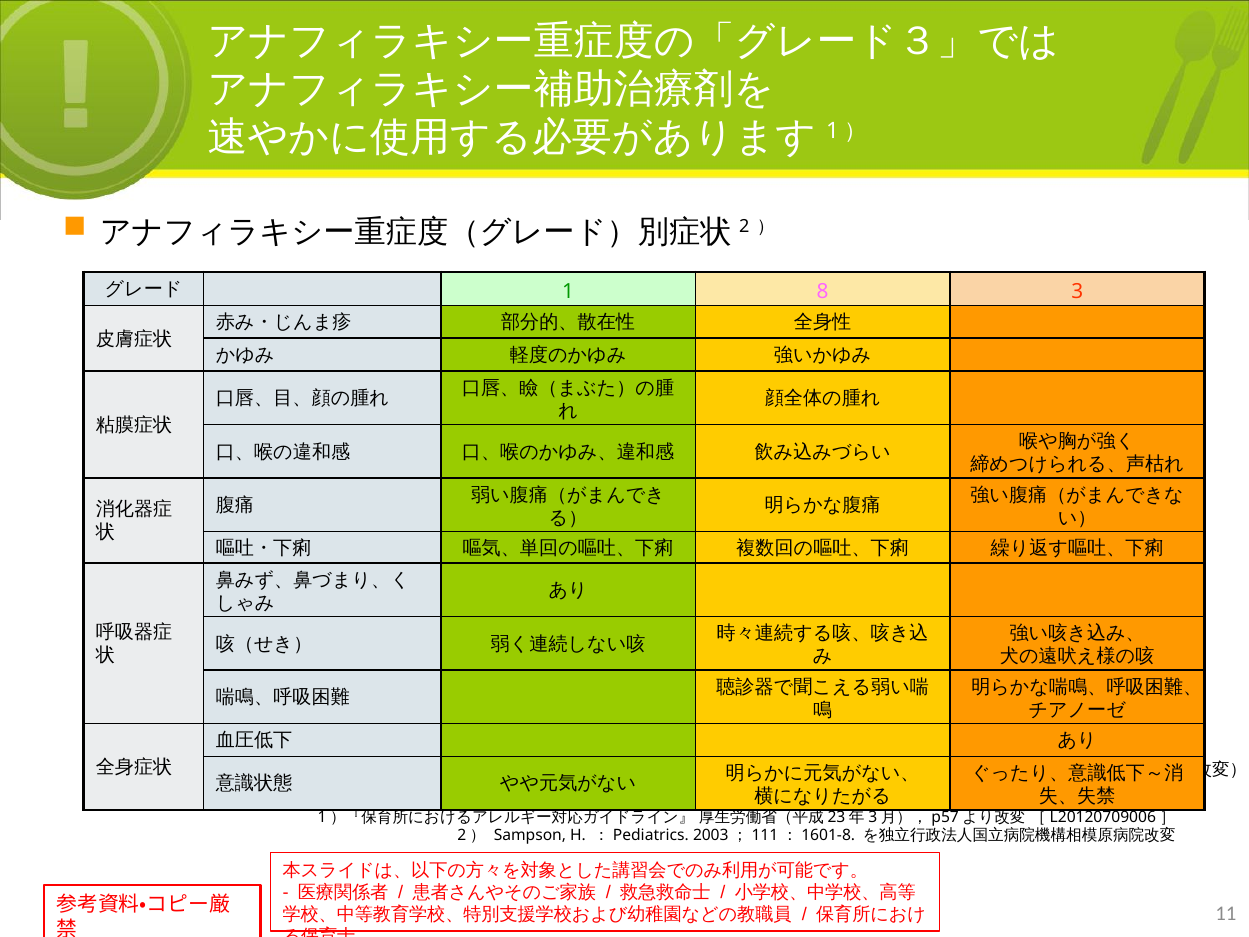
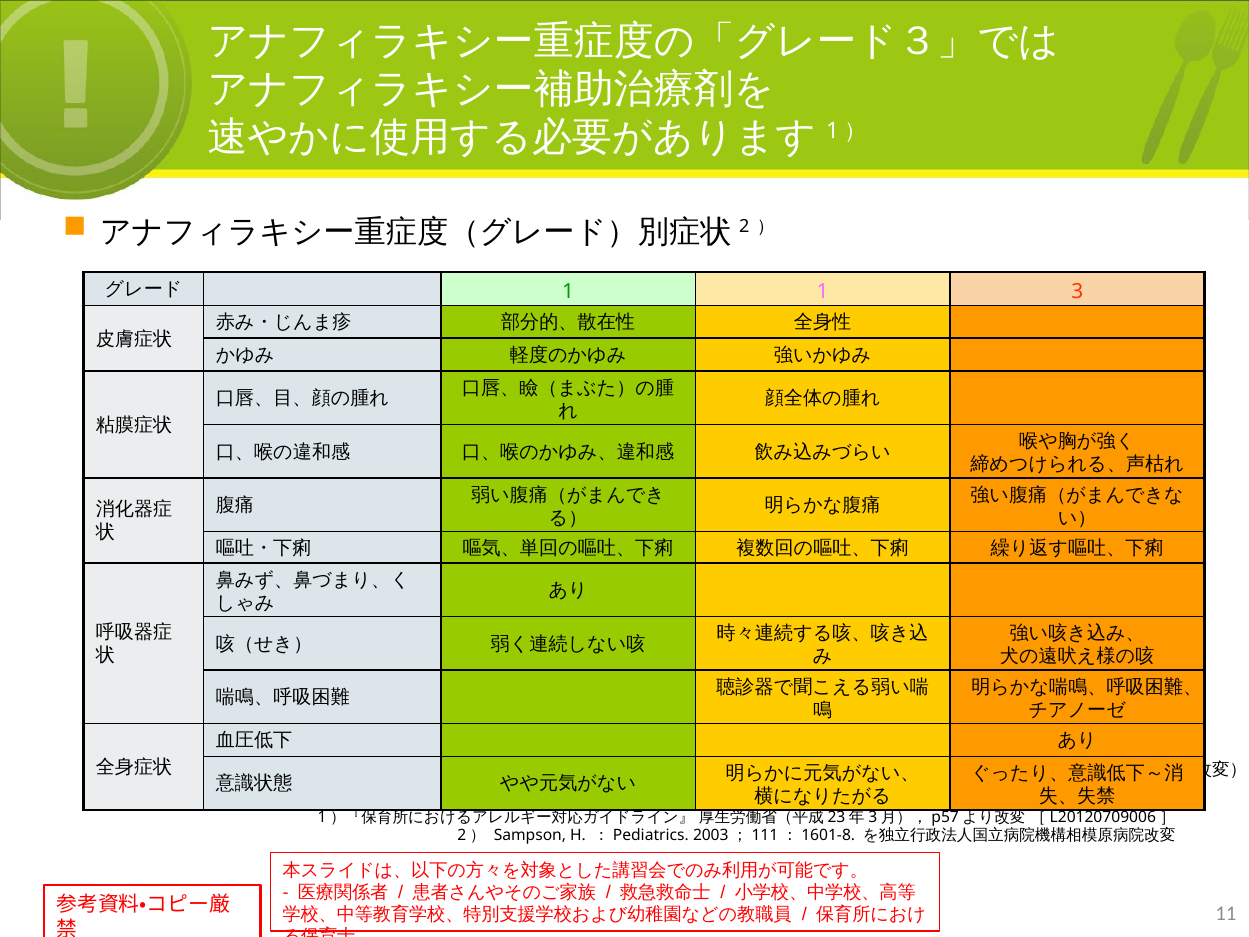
1 8: 8 -> 1
